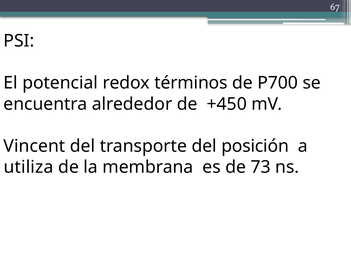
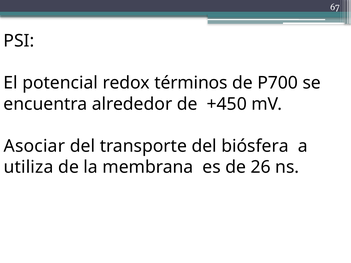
Vincent: Vincent -> Asociar
posición: posición -> biósfera
73: 73 -> 26
